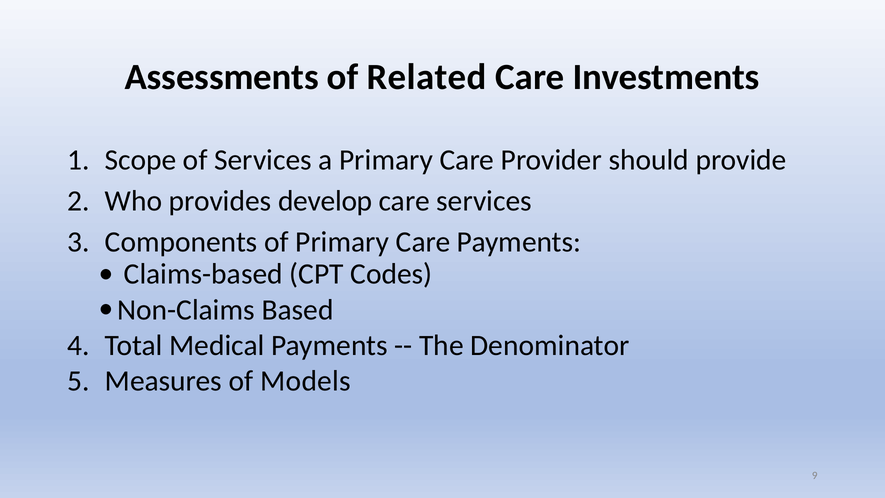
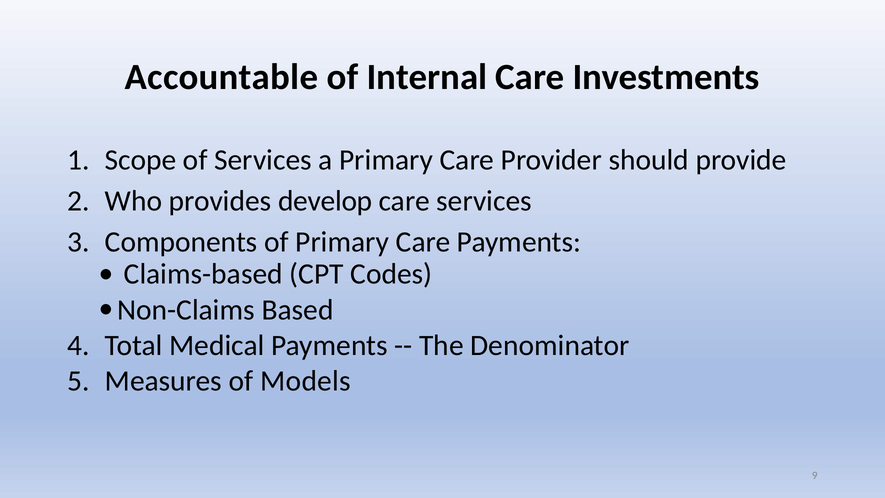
Assessments: Assessments -> Accountable
Related: Related -> Internal
